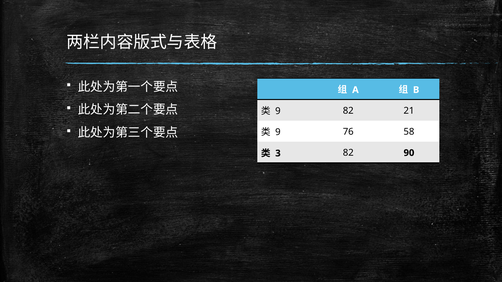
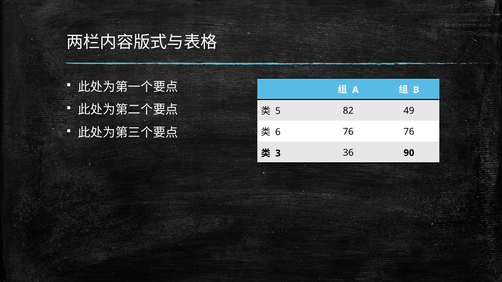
9 at (278, 111): 9 -> 5
21: 21 -> 49
9 at (278, 132): 9 -> 6
76 58: 58 -> 76
3 82: 82 -> 36
